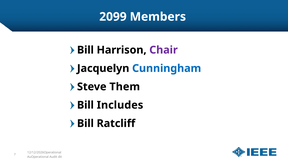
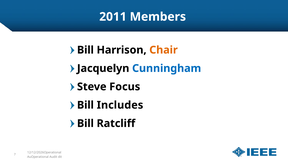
2099: 2099 -> 2011
Chair colour: purple -> orange
Them: Them -> Focus
